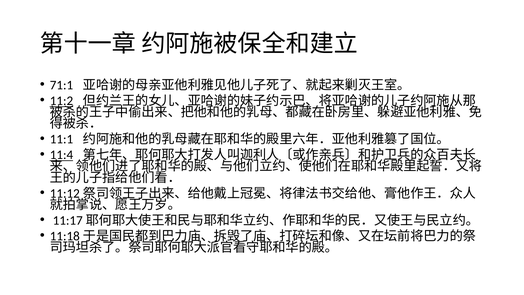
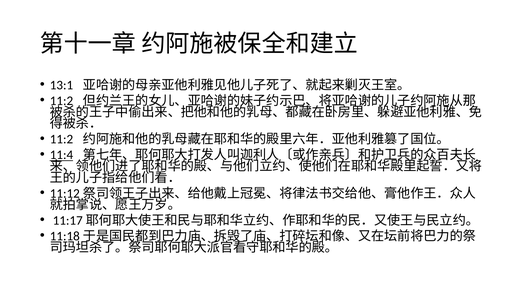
71:1: 71:1 -> 13:1
11:2 at (61, 101) underline: present -> none
11:1 at (61, 139): 11:1 -> 11:2
